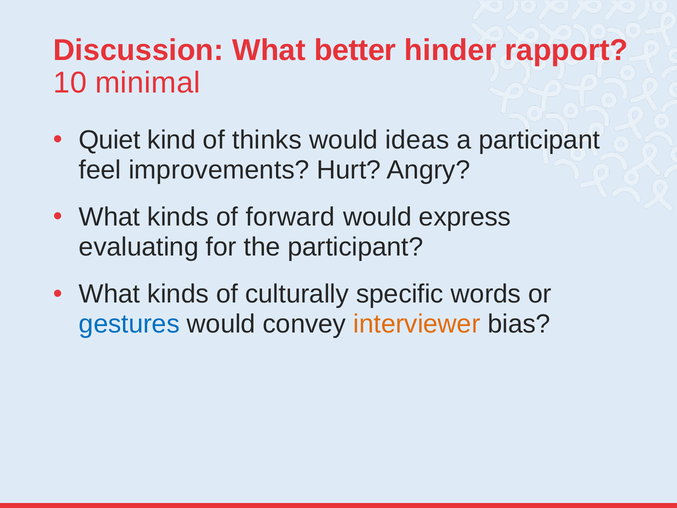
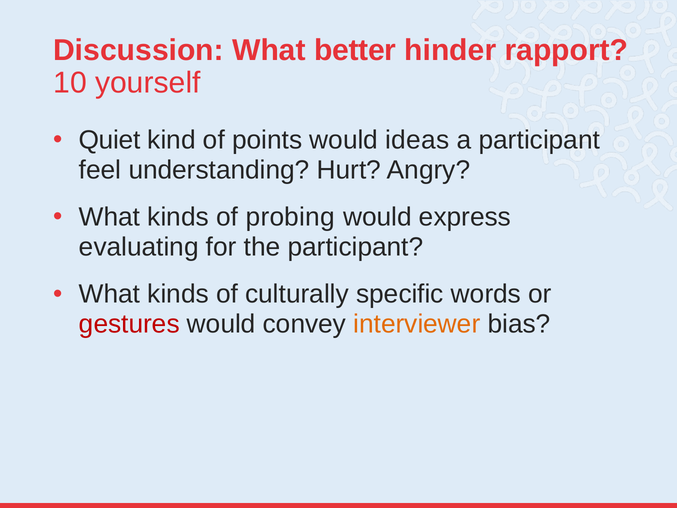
minimal: minimal -> yourself
thinks: thinks -> points
improvements: improvements -> understanding
forward: forward -> probing
gestures colour: blue -> red
